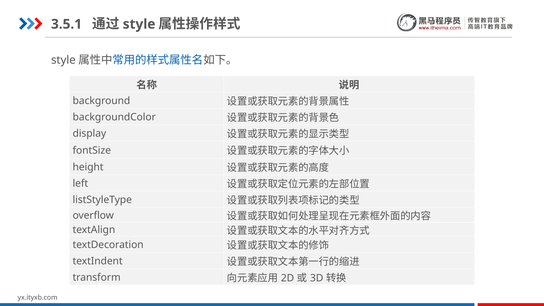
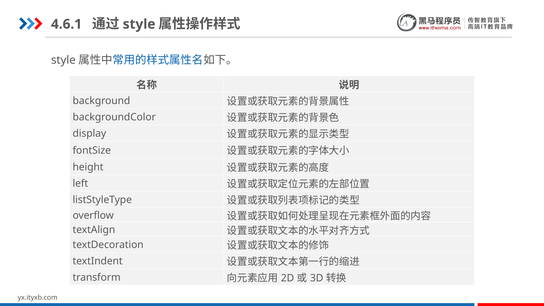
3.5.1: 3.5.1 -> 4.6.1
